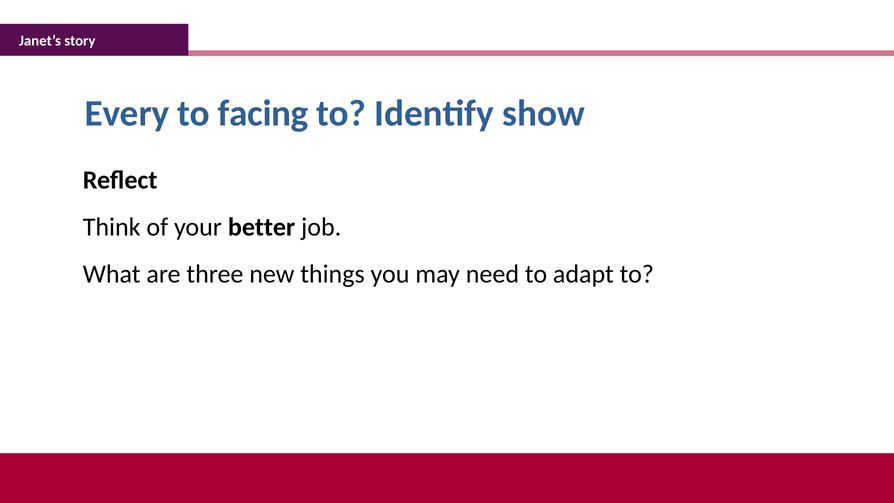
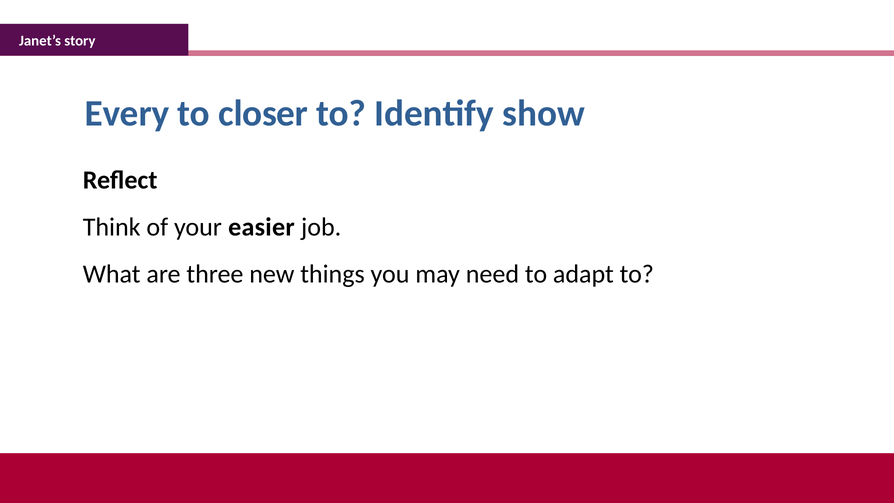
facing: facing -> closer
better: better -> easier
